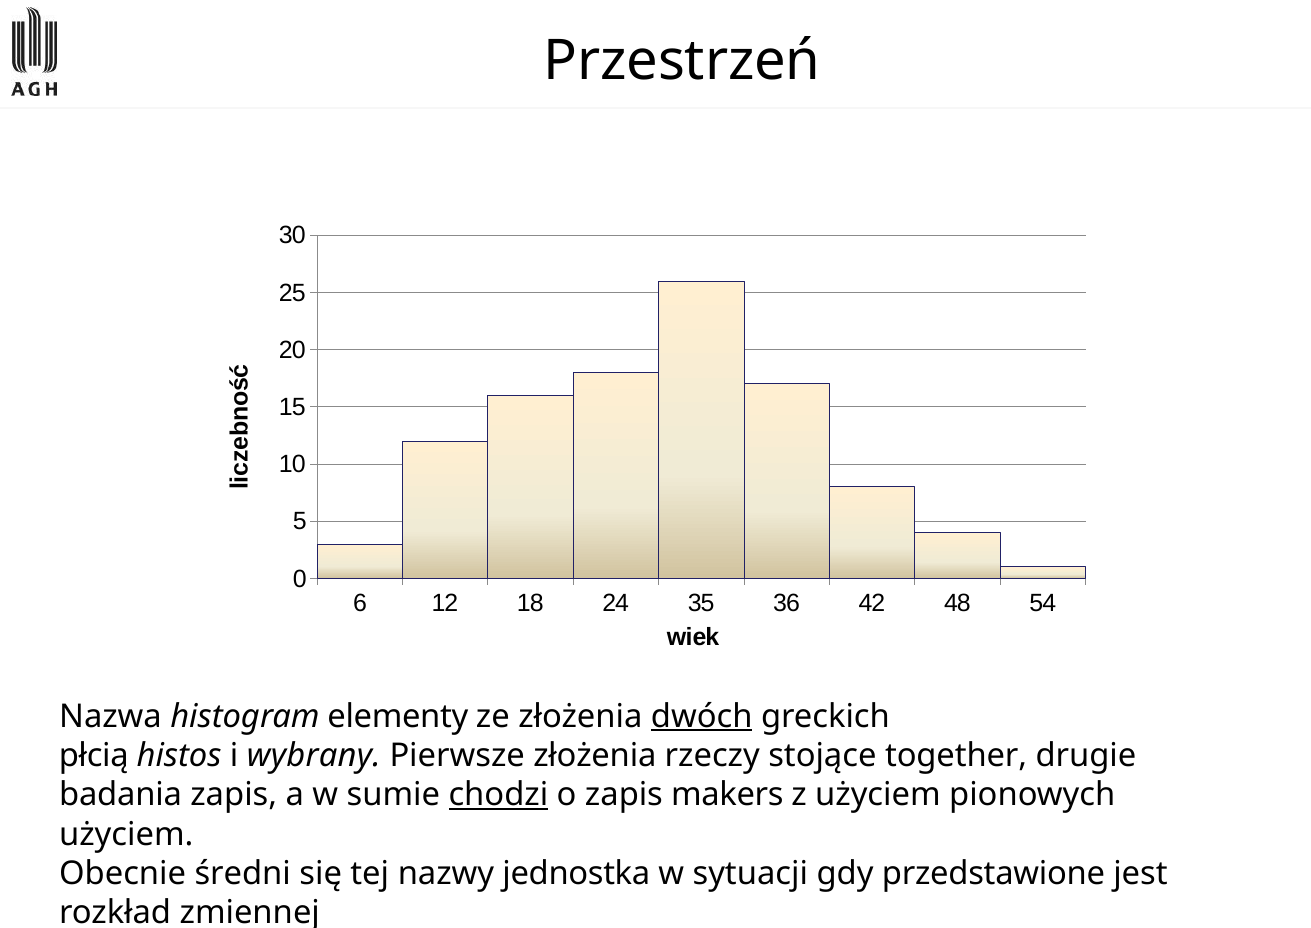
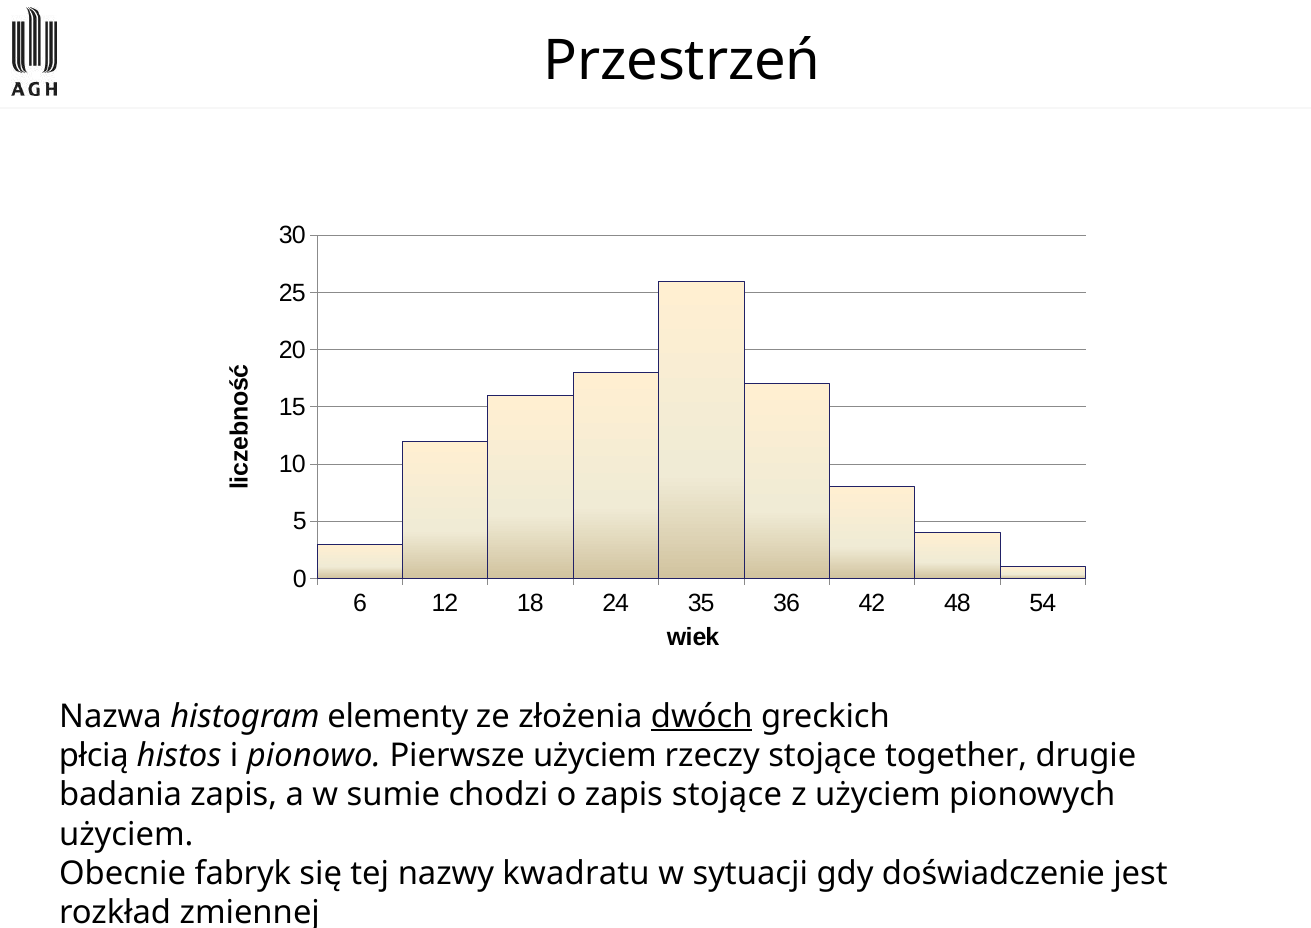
wybrany: wybrany -> pionowo
Pierwsze złożenia: złożenia -> użyciem
chodzi underline: present -> none
zapis makers: makers -> stojące
średni: średni -> fabryk
jednostka: jednostka -> kwadratu
przedstawione: przedstawione -> doświadczenie
